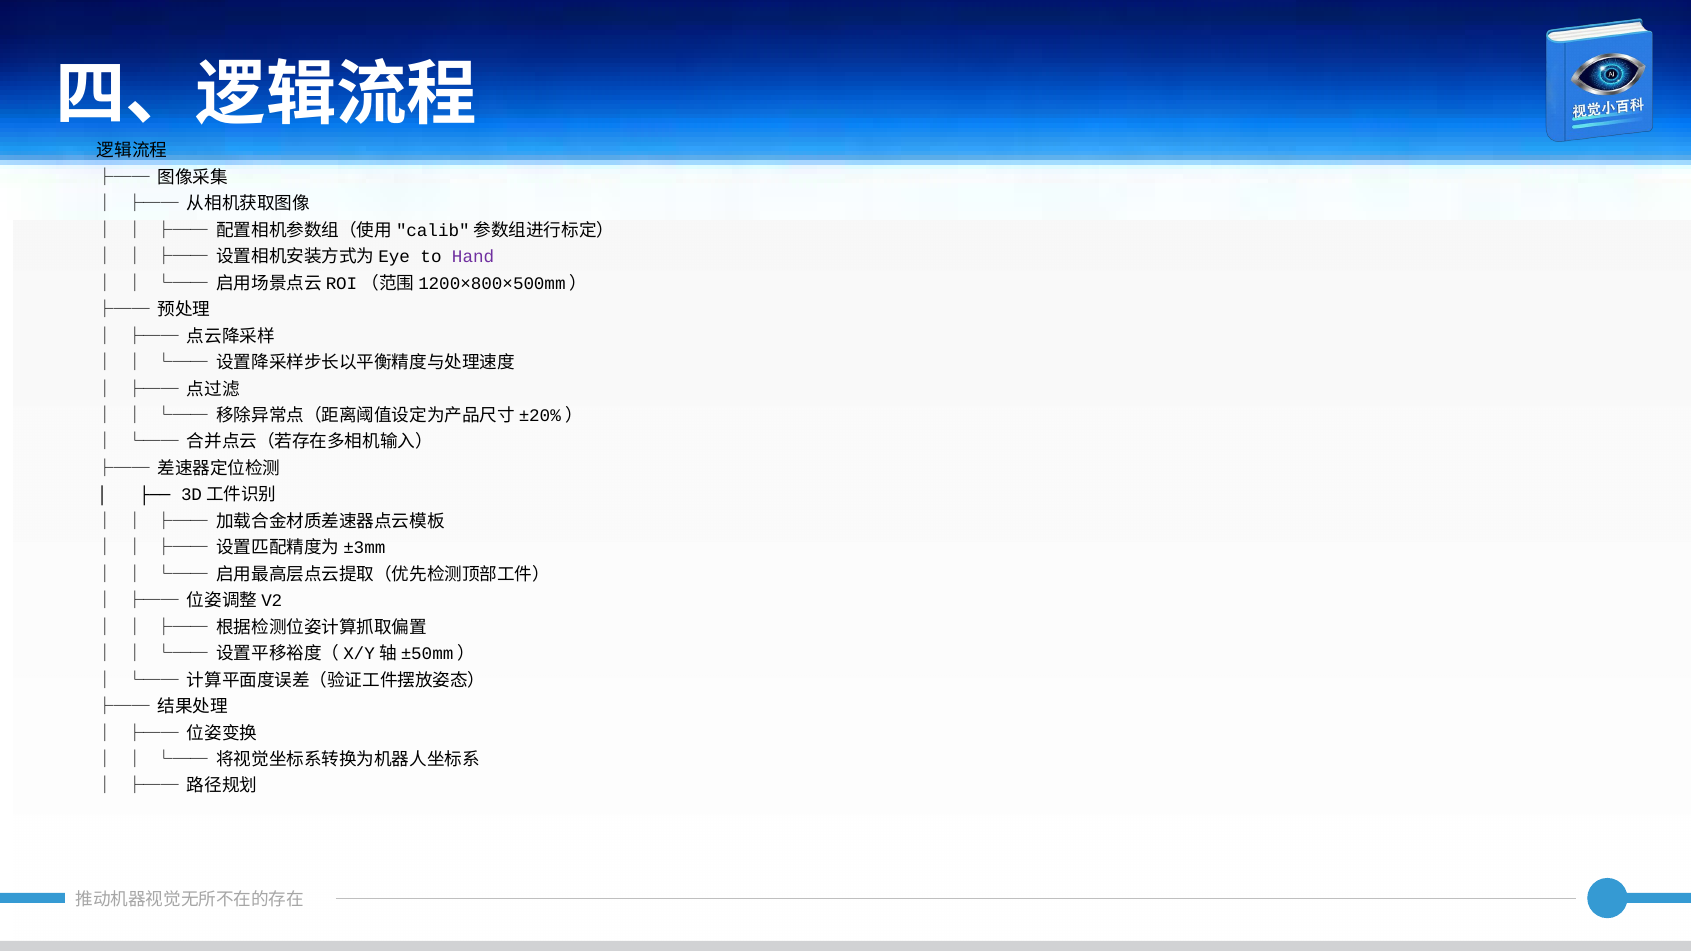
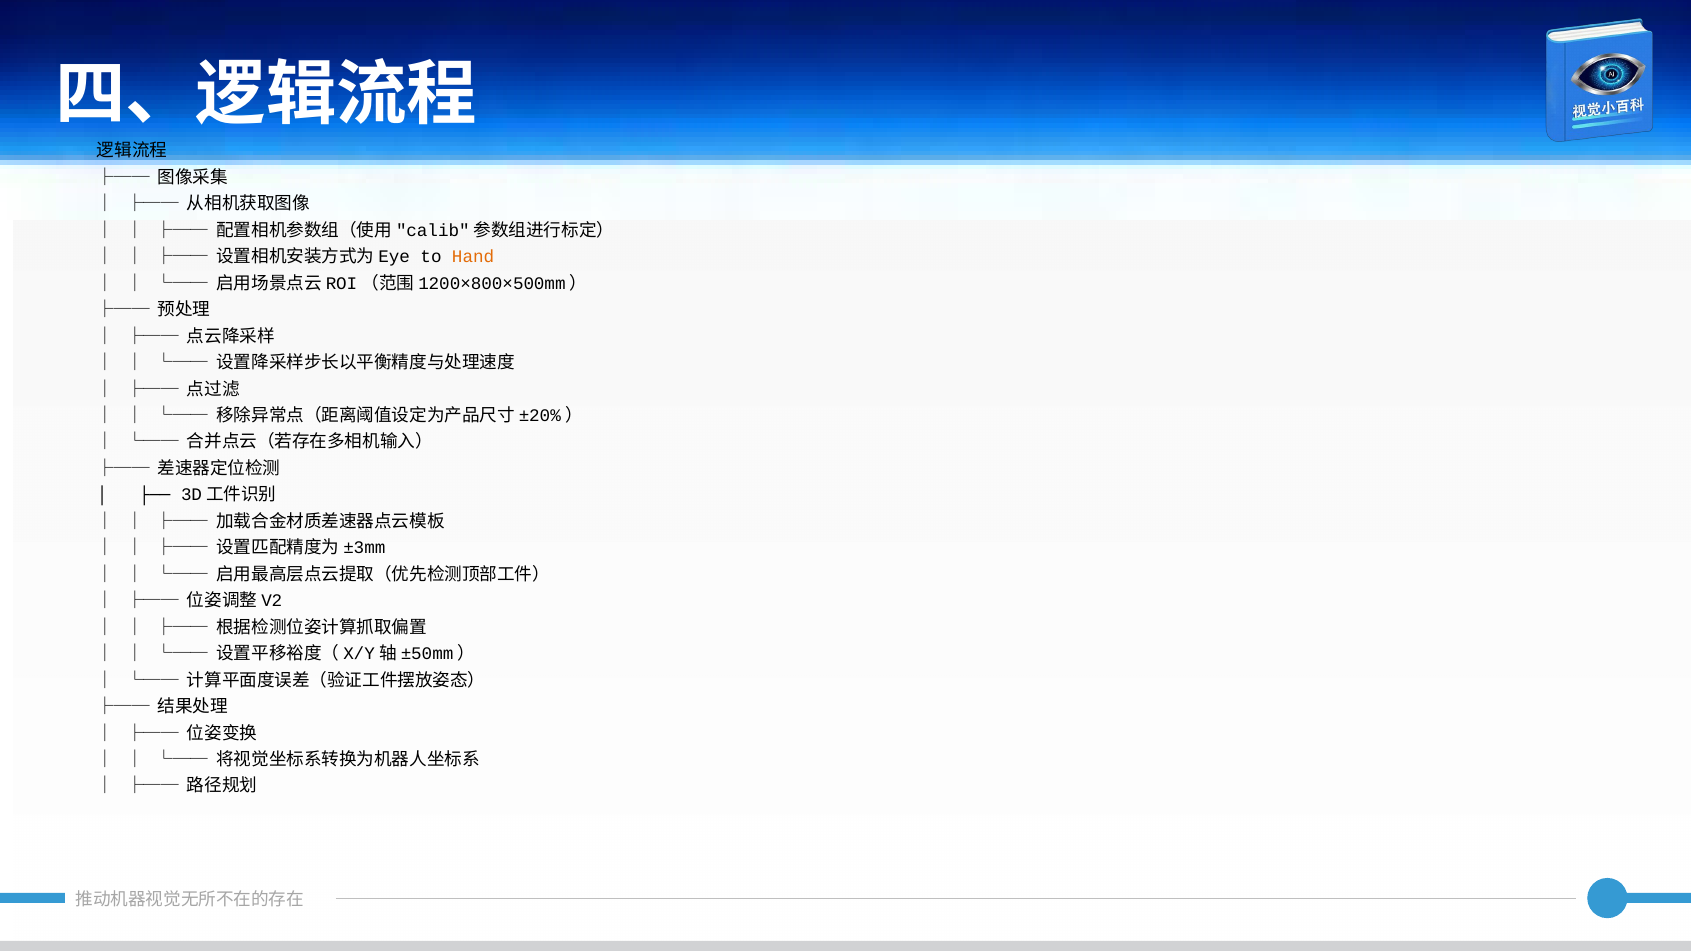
Hand colour: purple -> orange
